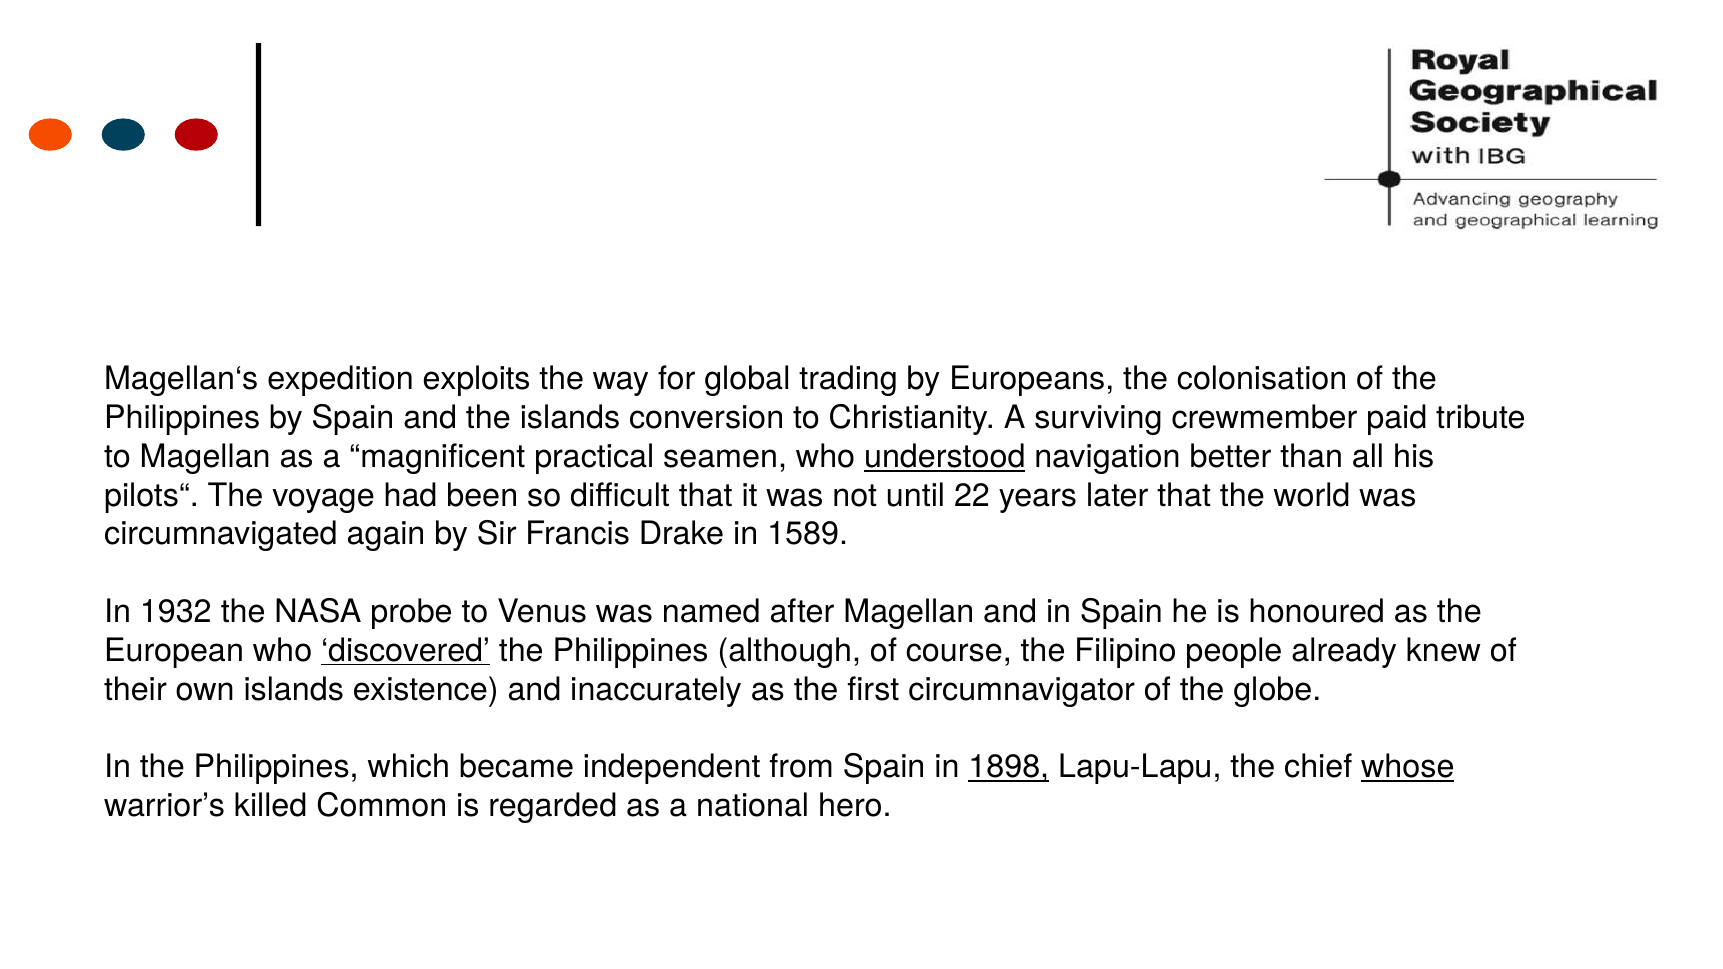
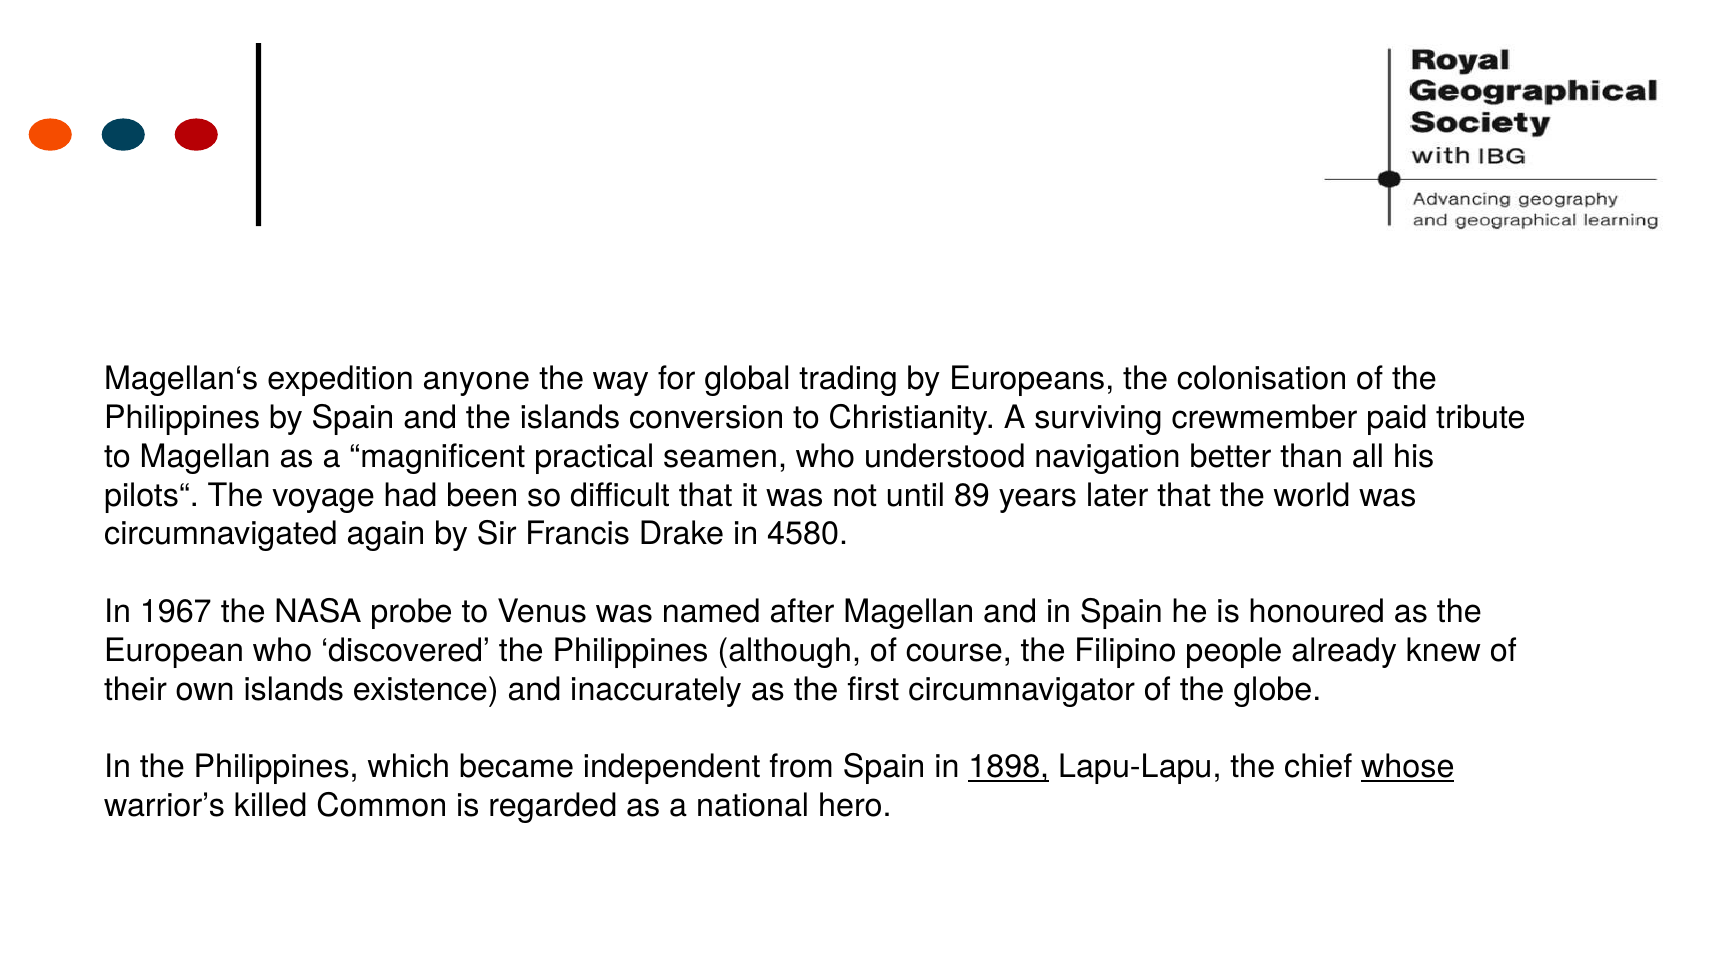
exploits: exploits -> anyone
understood underline: present -> none
22: 22 -> 89
1589: 1589 -> 4580
1932: 1932 -> 1967
discovered underline: present -> none
